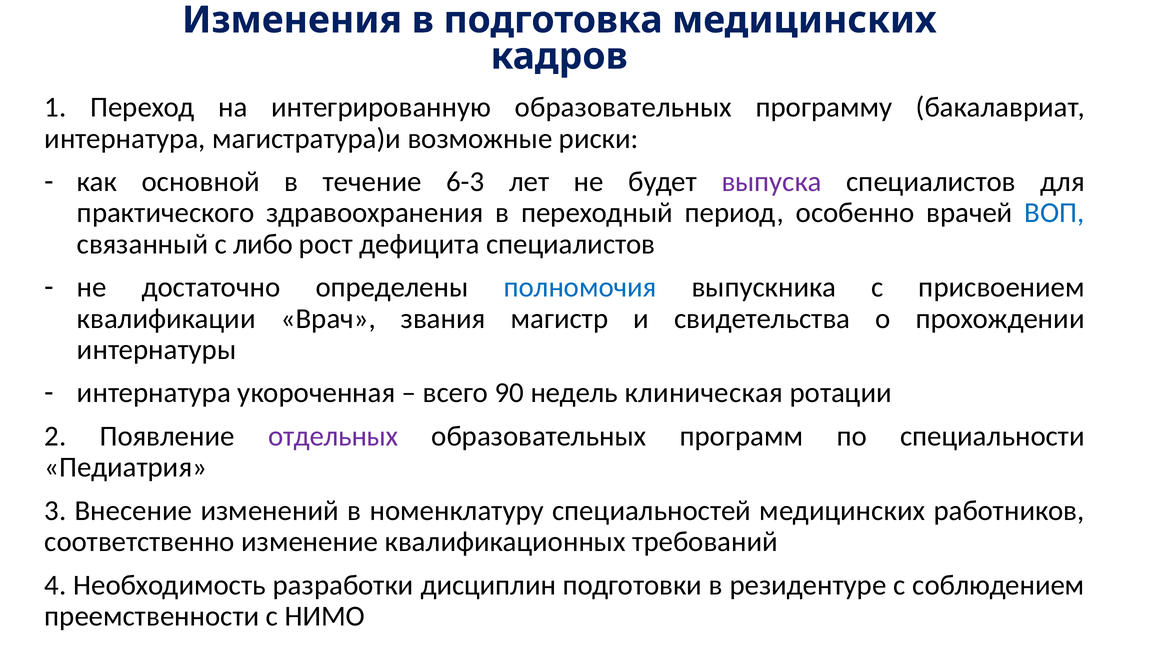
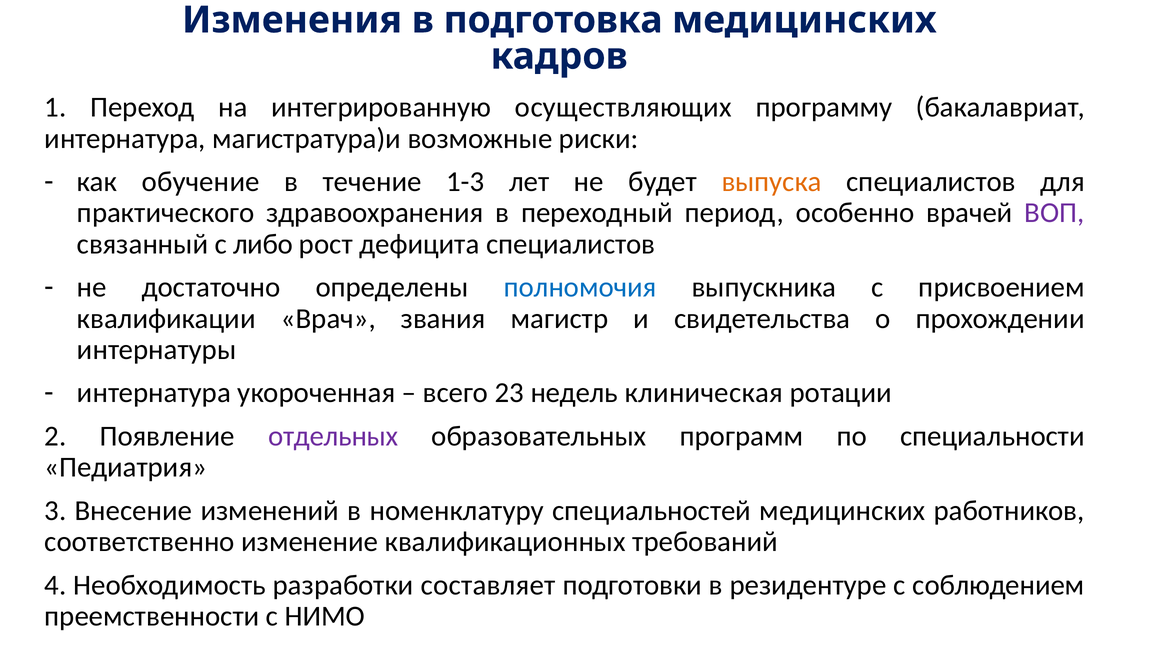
интегрированную образовательных: образовательных -> осуществляющих
основной: основной -> обучение
6-3: 6-3 -> 1-3
выпуска colour: purple -> orange
ВОП colour: blue -> purple
90: 90 -> 23
дисциплин: дисциплин -> составляет
